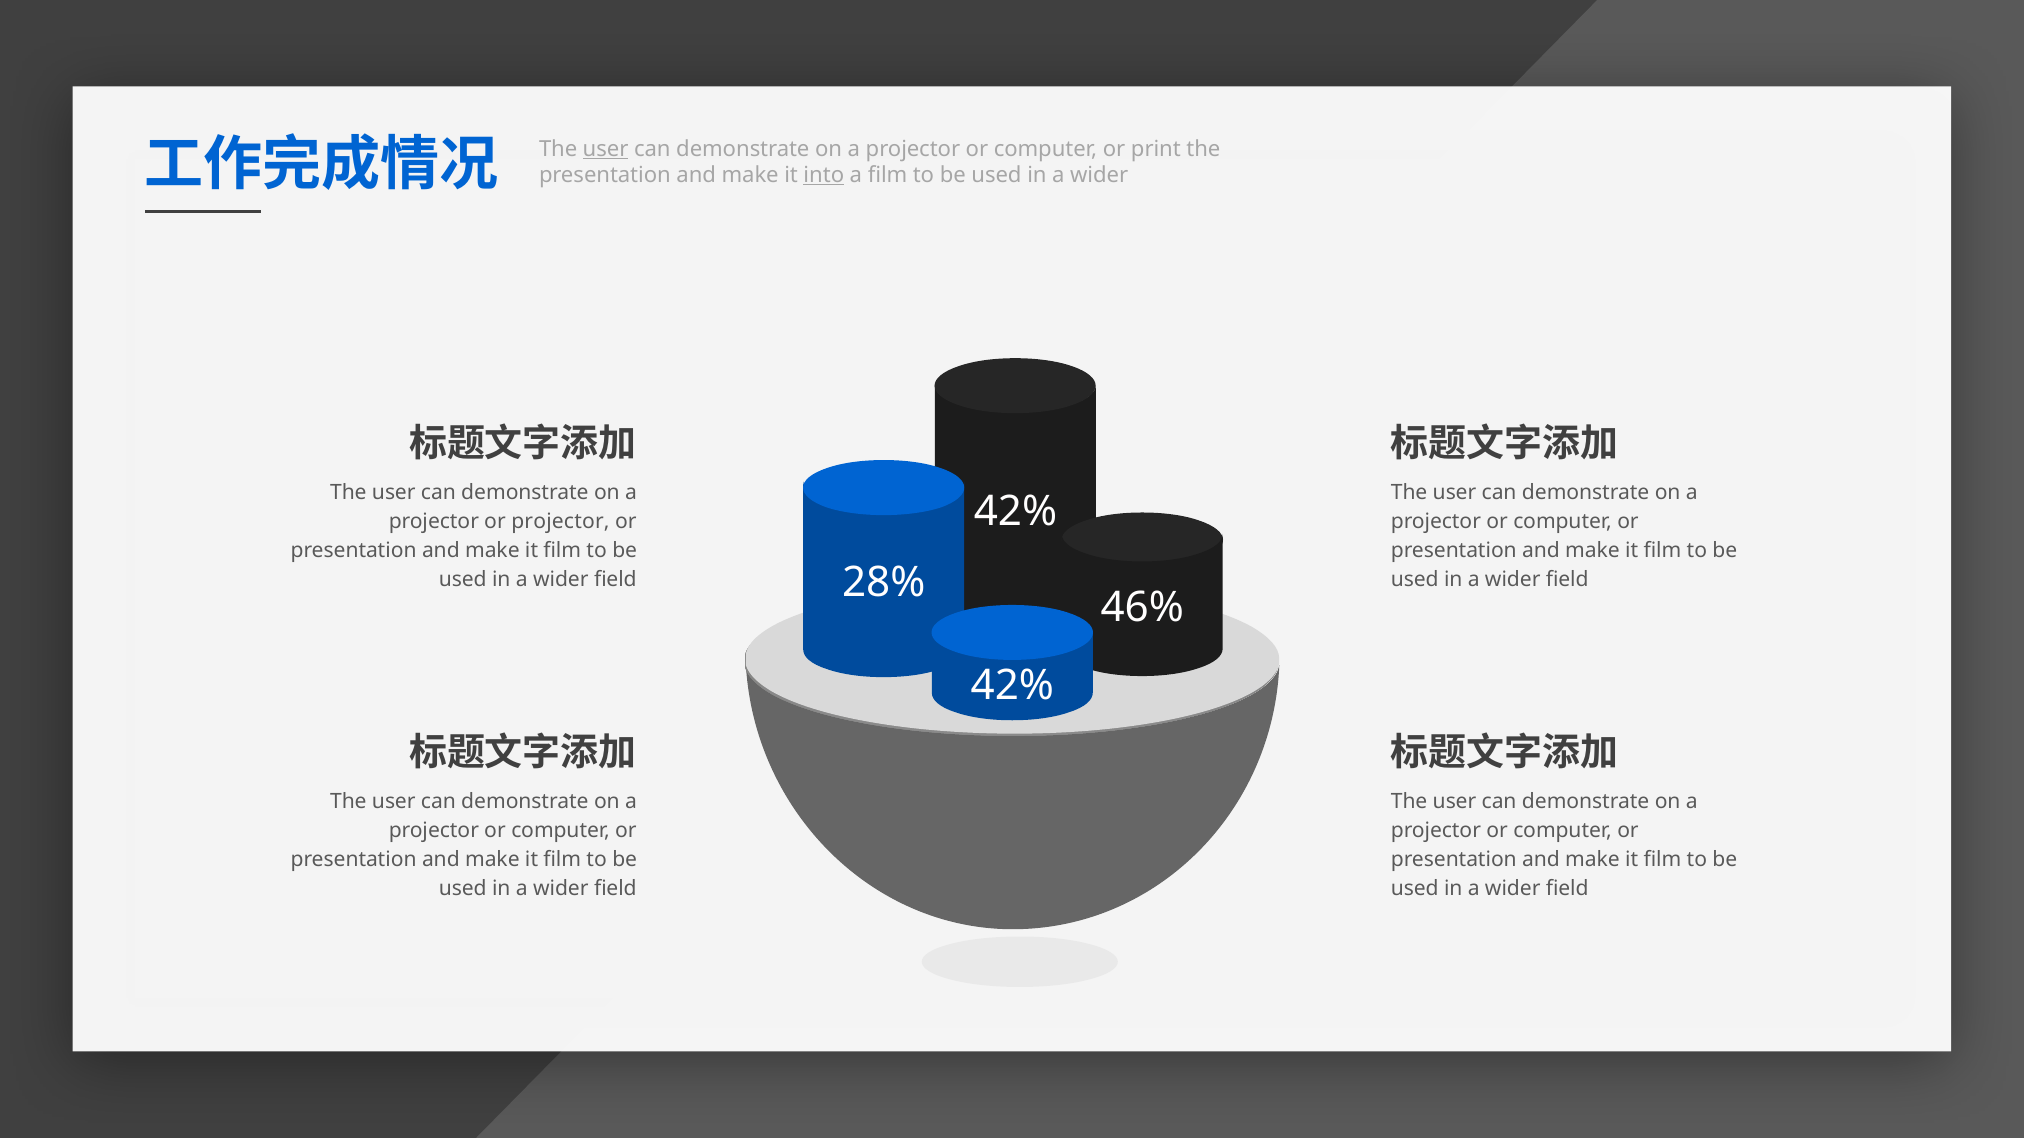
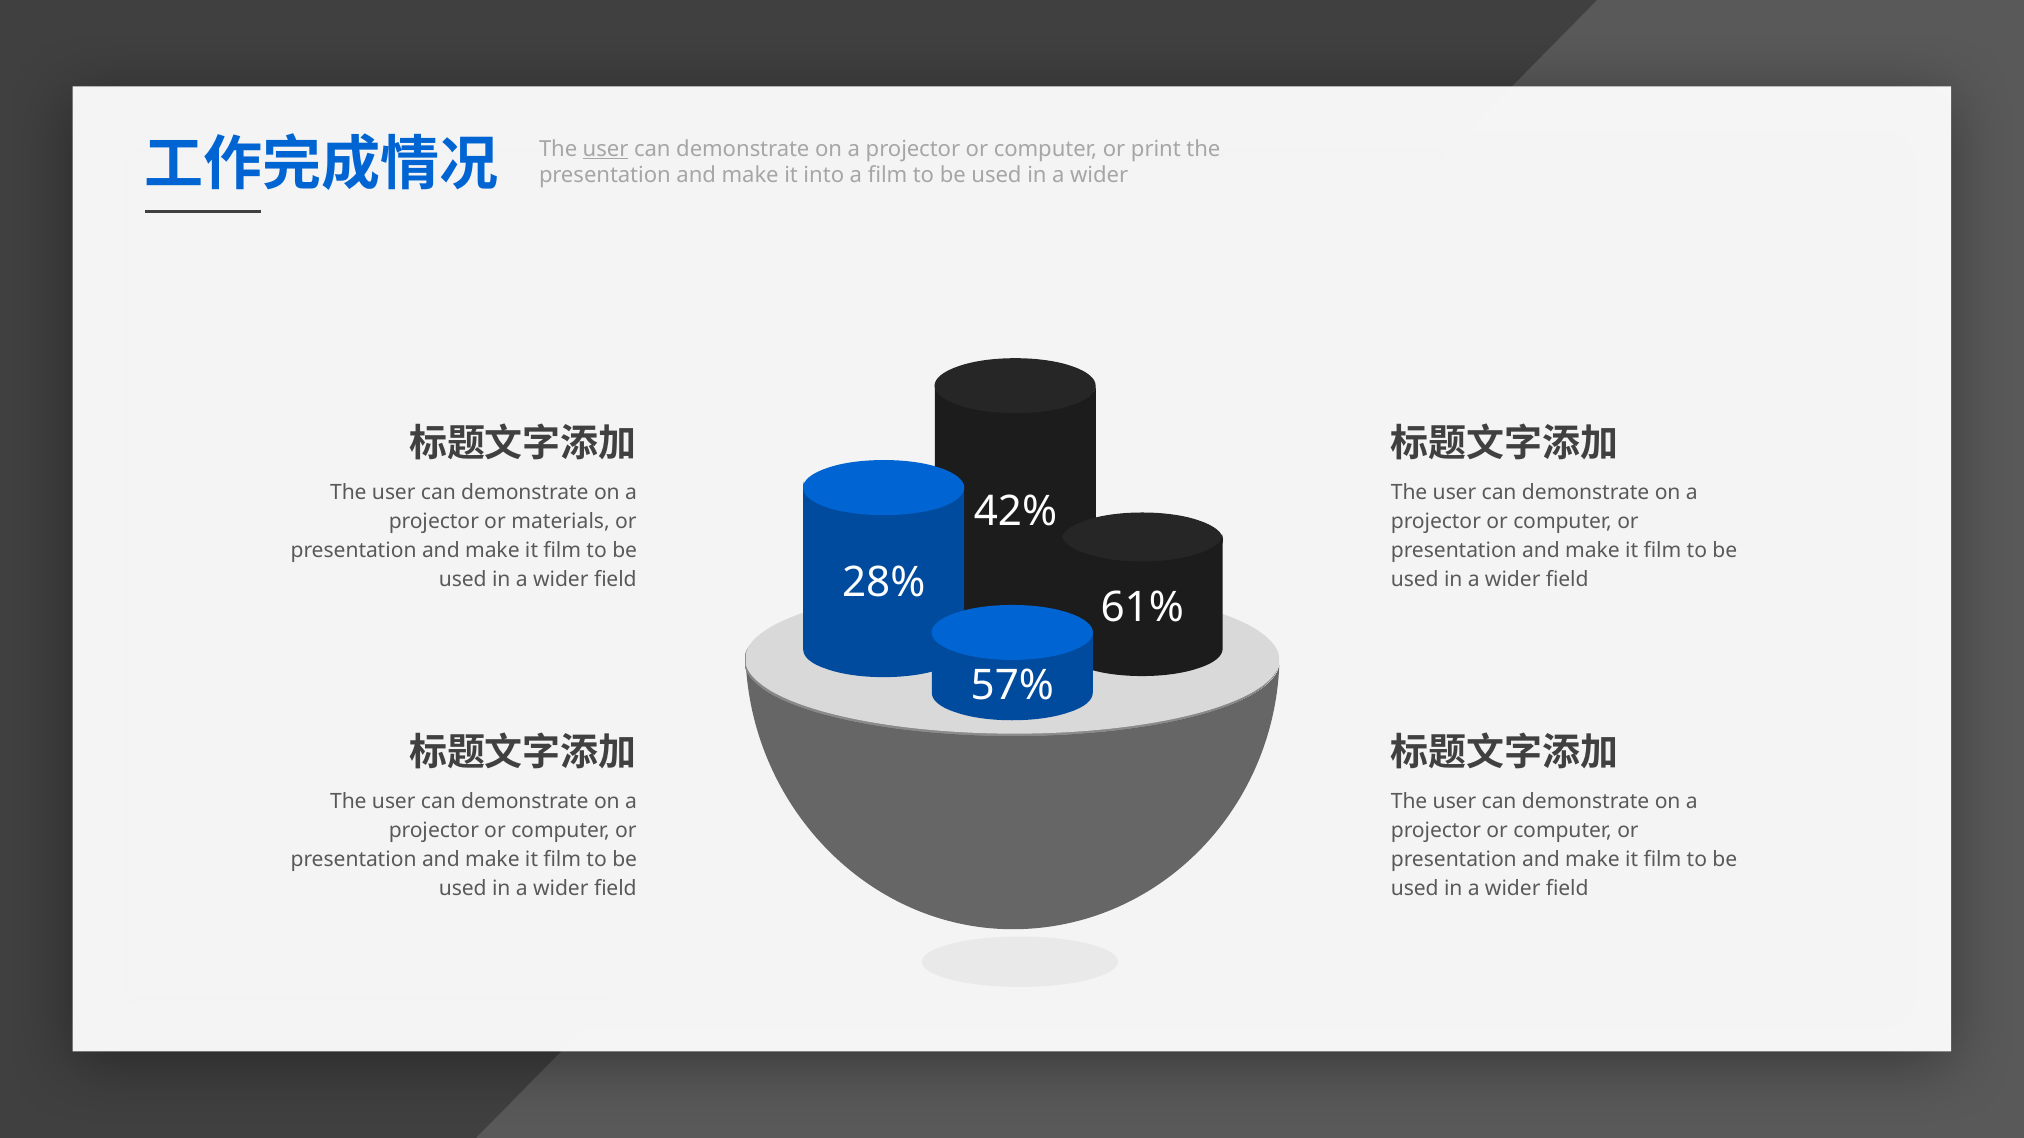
into underline: present -> none
or projector: projector -> materials
46%: 46% -> 61%
42% at (1012, 686): 42% -> 57%
